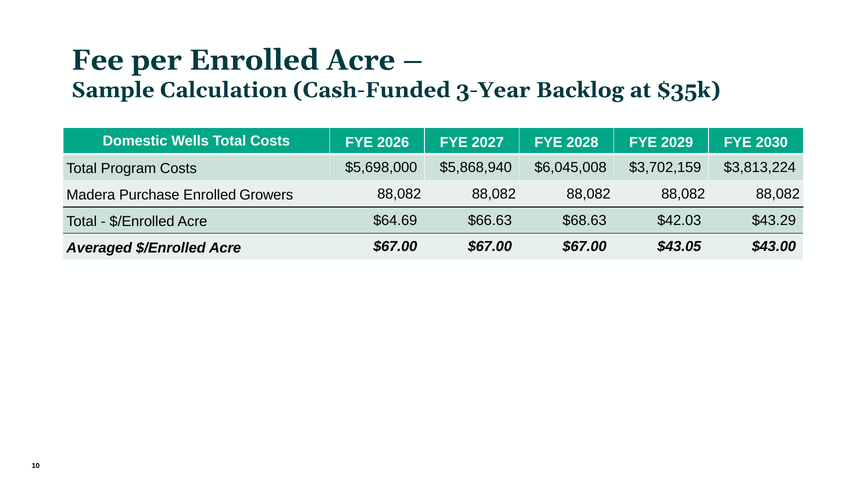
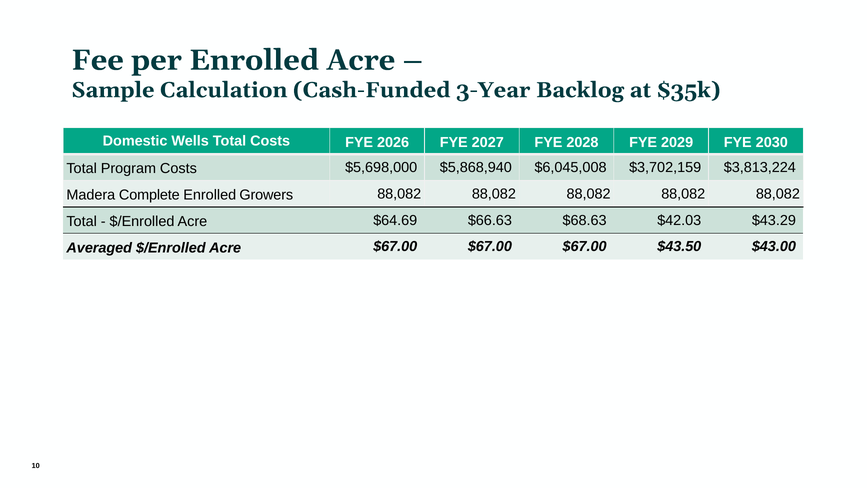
Purchase: Purchase -> Complete
$43.05: $43.05 -> $43.50
